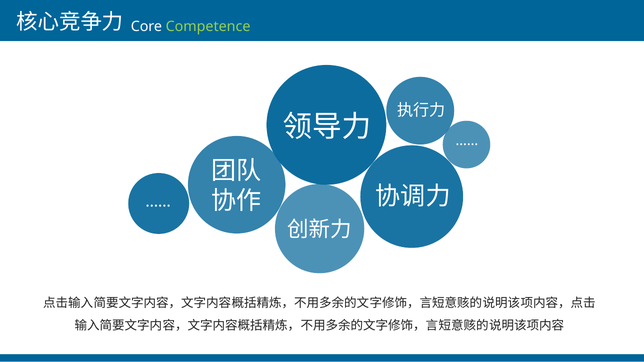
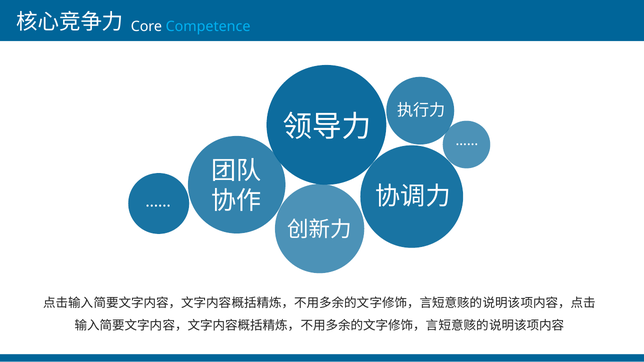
Competence colour: light green -> light blue
